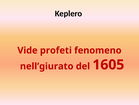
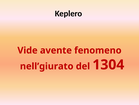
profeti: profeti -> avente
1605: 1605 -> 1304
